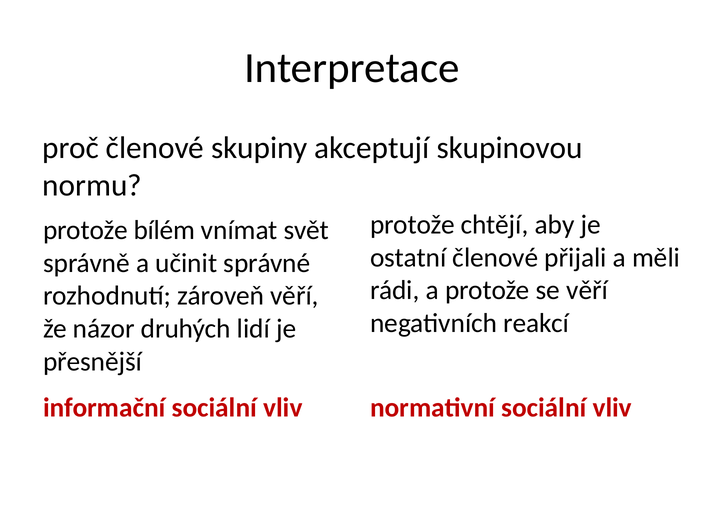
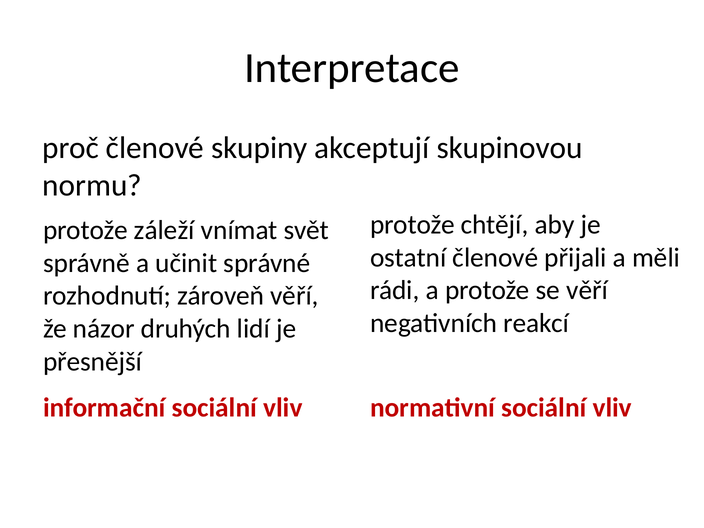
bílém: bílém -> záleží
